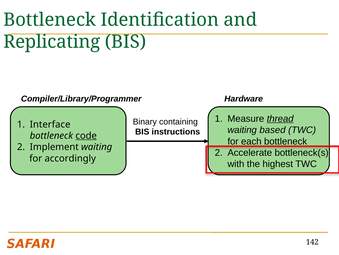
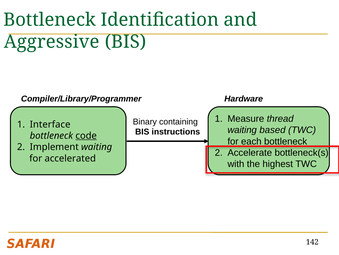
Replicating: Replicating -> Aggressive
thread underline: present -> none
accordingly: accordingly -> accelerated
